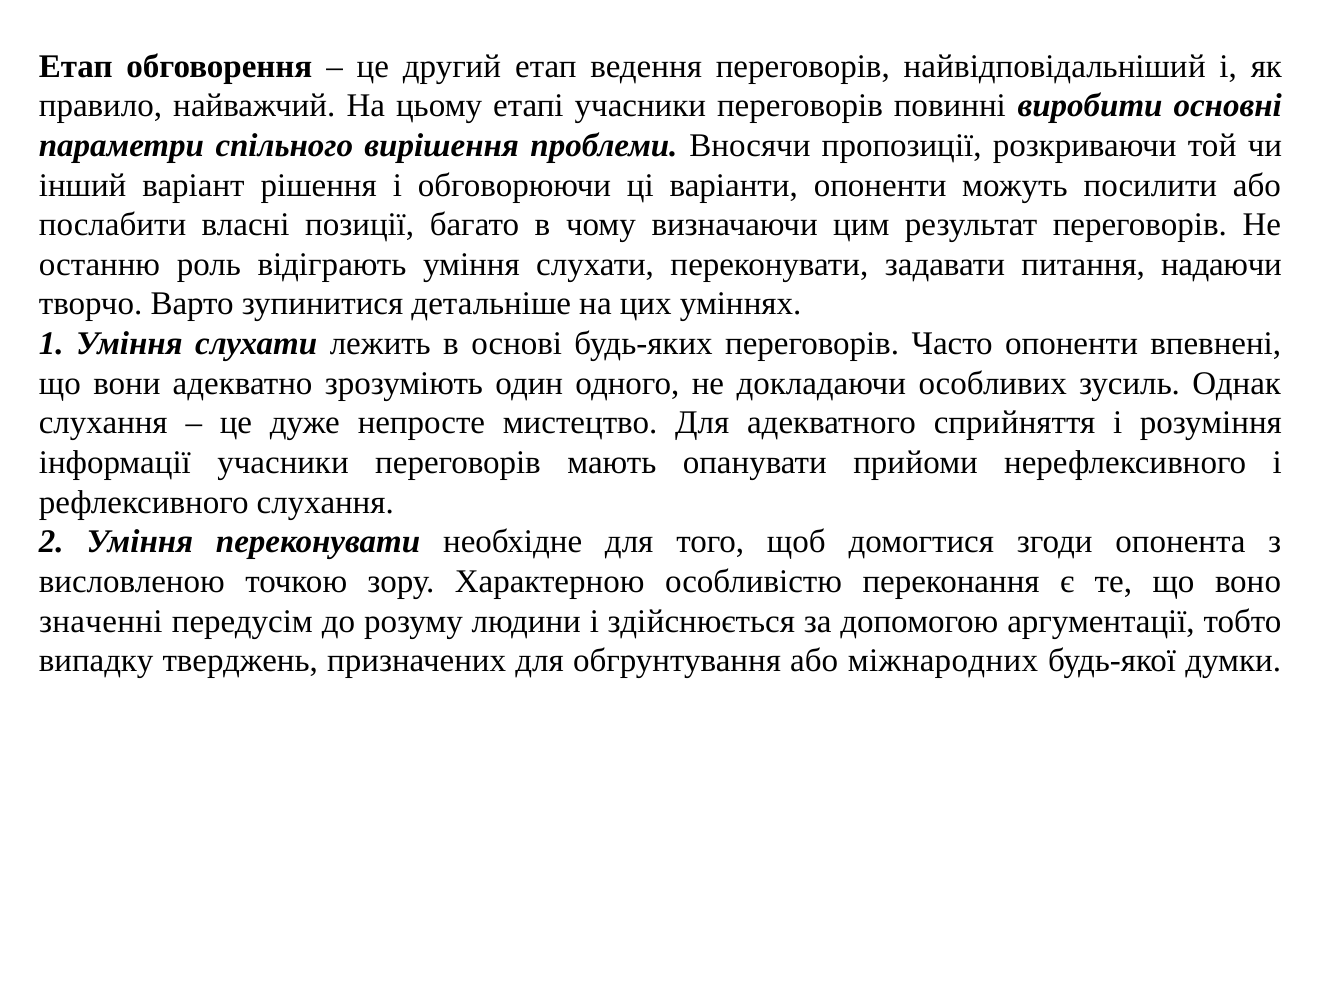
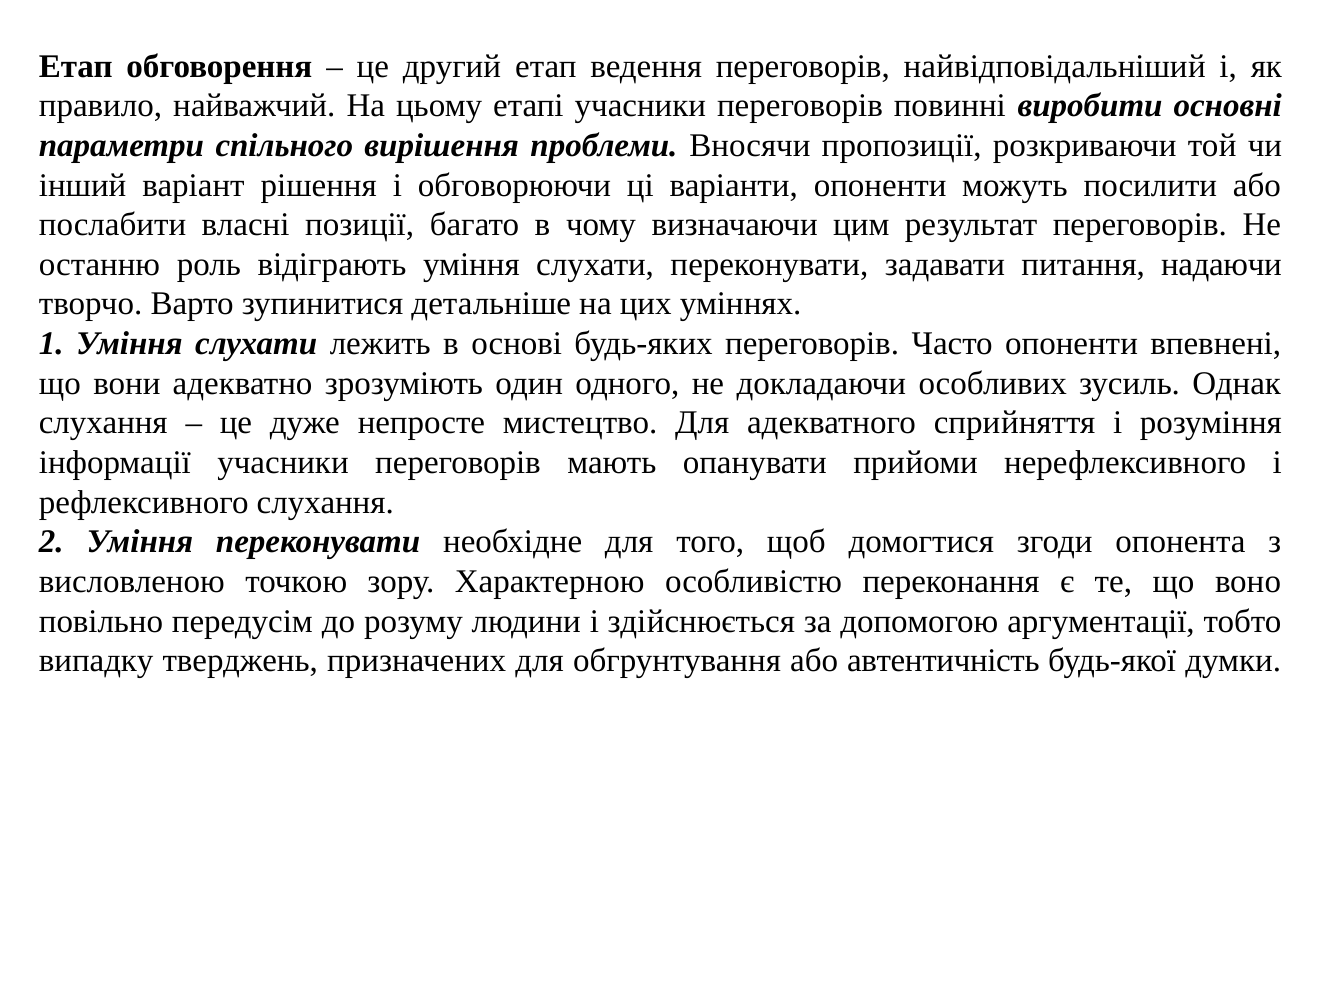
значенні: значенні -> повільно
міжнародних: міжнародних -> автентичність
